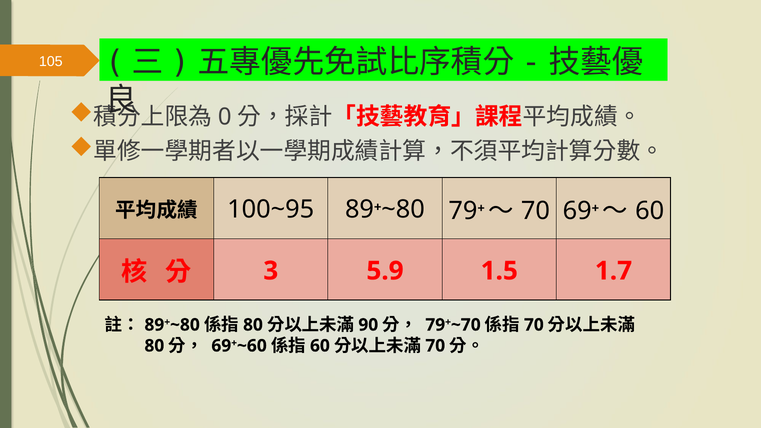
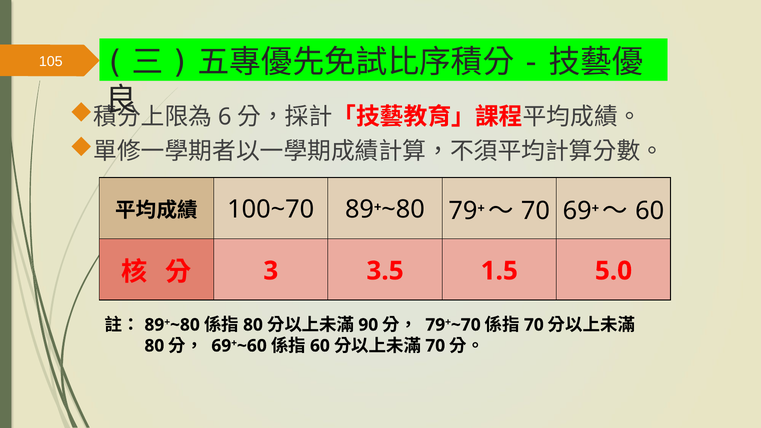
0: 0 -> 6
100~95: 100~95 -> 100~70
5.9: 5.9 -> 3.5
1.7: 1.7 -> 5.0
